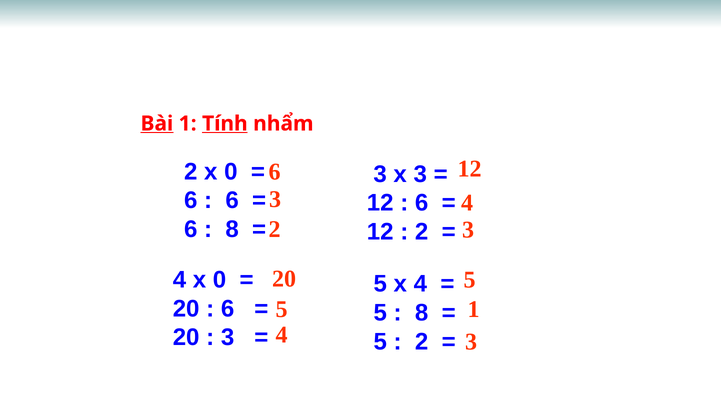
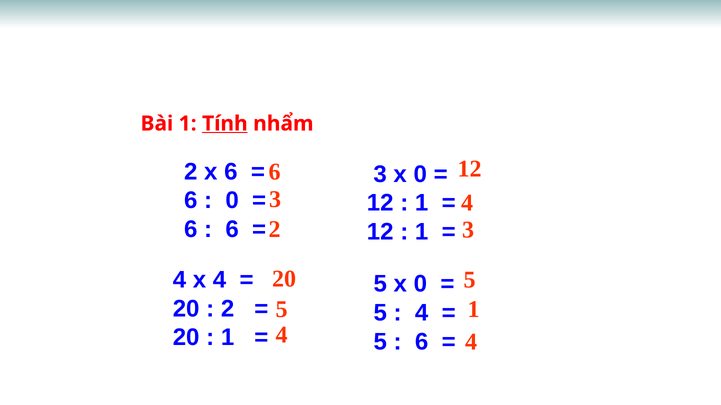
Bài underline: present -> none
2 x 0: 0 -> 6
3 x 3: 3 -> 0
6 at (232, 201): 6 -> 0
6 at (422, 203): 6 -> 1
8 at (232, 230): 8 -> 6
2 at (422, 232): 2 -> 1
4 x 0: 0 -> 4
5 x 4: 4 -> 0
6 at (228, 309): 6 -> 2
8 at (422, 313): 8 -> 4
4 3: 3 -> 4
3 at (228, 338): 3 -> 1
2 at (422, 342): 2 -> 6
